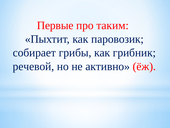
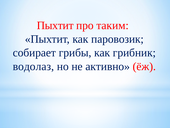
Первые at (55, 25): Первые -> Пыхтит
речевой: речевой -> водолаз
